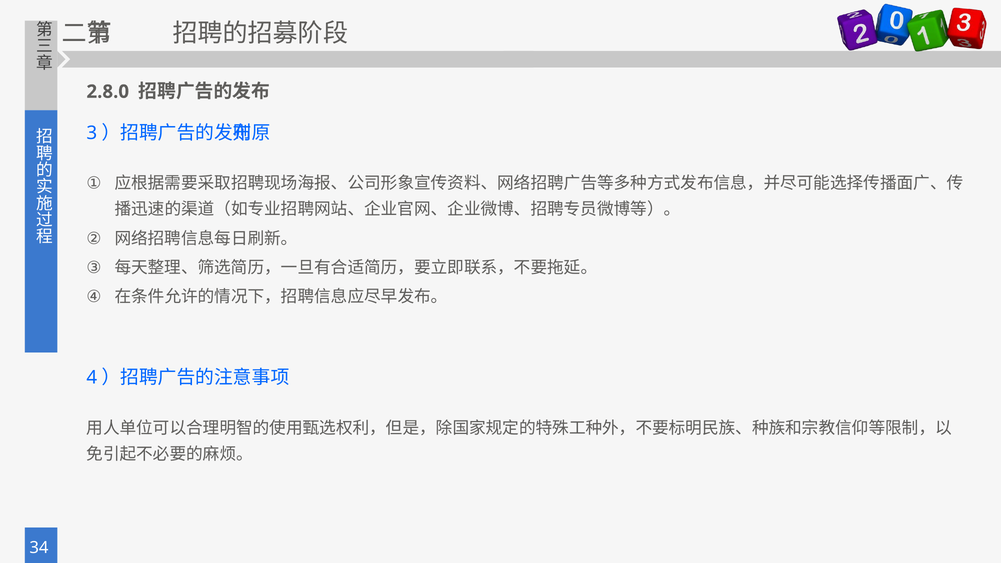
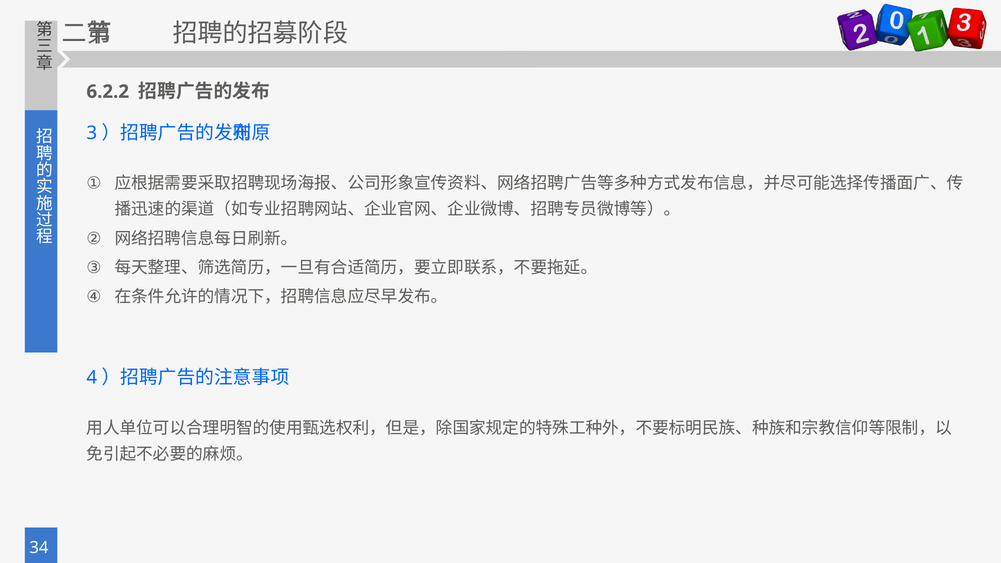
2.8.0: 2.8.0 -> 6.2.2
